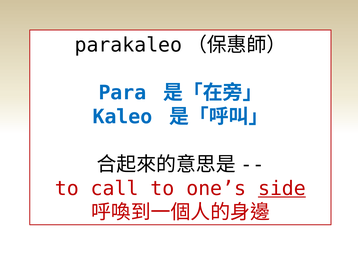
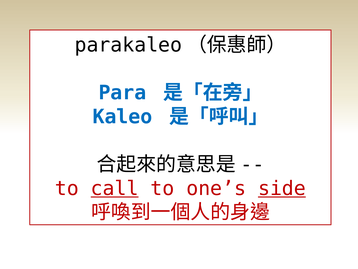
call underline: none -> present
